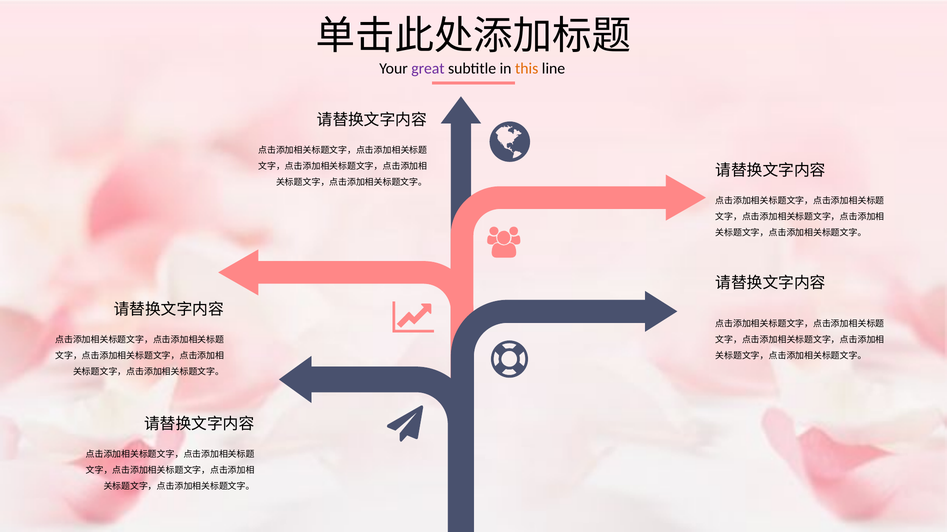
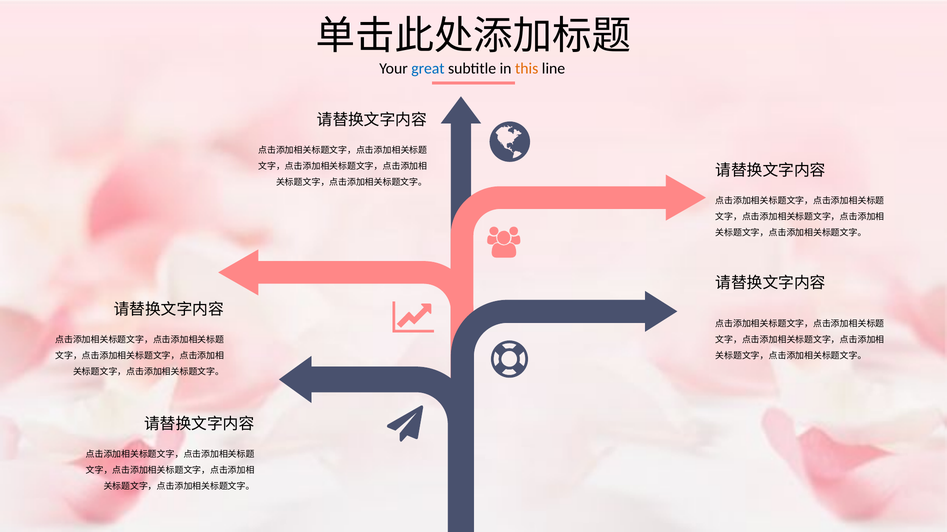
great colour: purple -> blue
